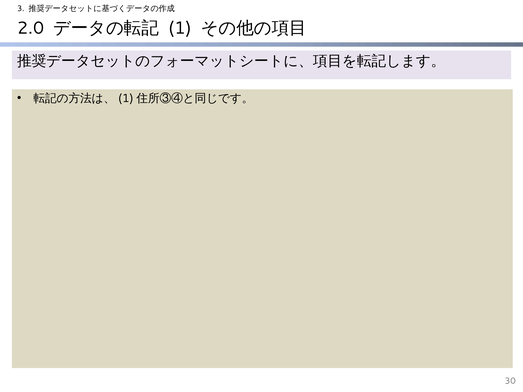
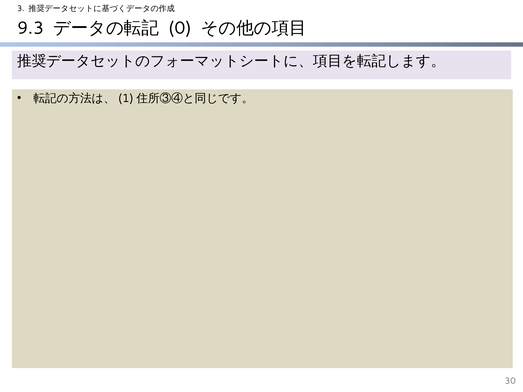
2.0: 2.0 -> 9.3
1: 1 -> 0
